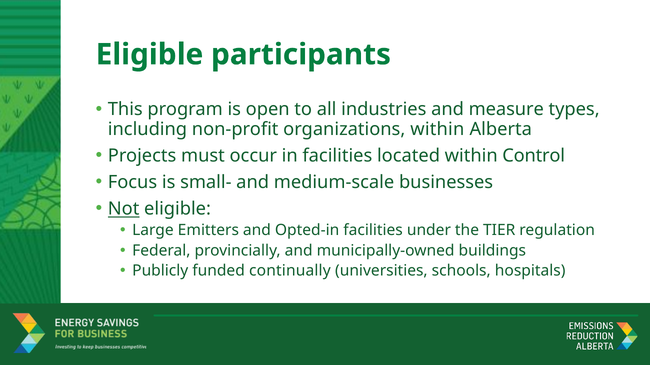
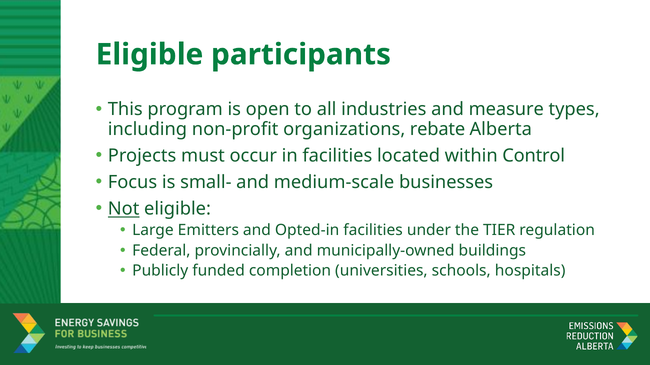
organizations within: within -> rebate
continually: continually -> completion
